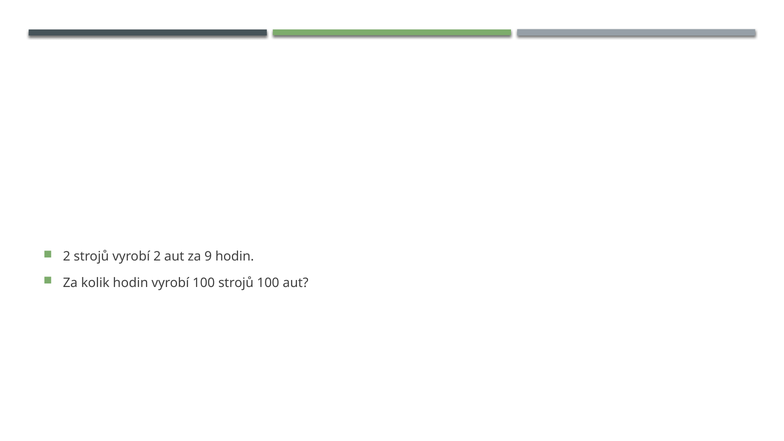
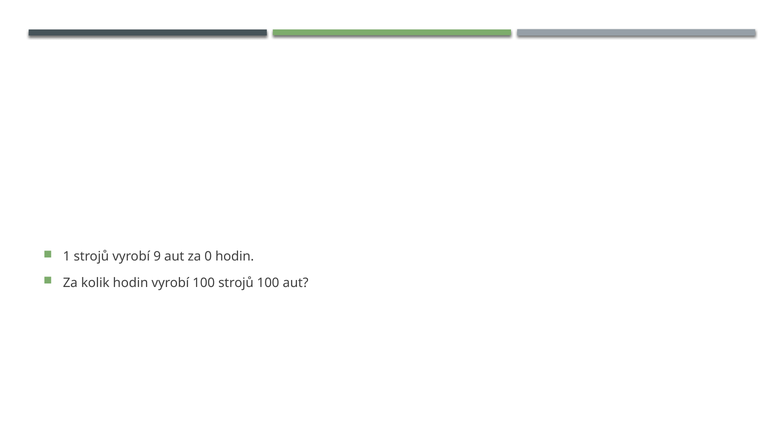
2 at (67, 257): 2 -> 1
vyrobí 2: 2 -> 9
9: 9 -> 0
